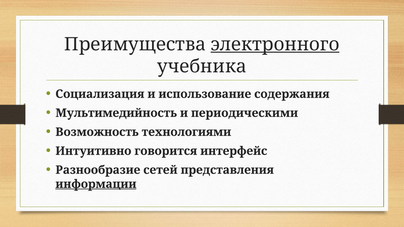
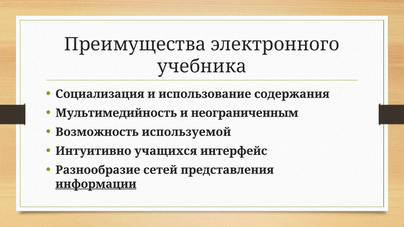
электронного underline: present -> none
периодическими: периодическими -> неограниченным
технологиями: технологиями -> используемой
говорится: говорится -> учащихся
